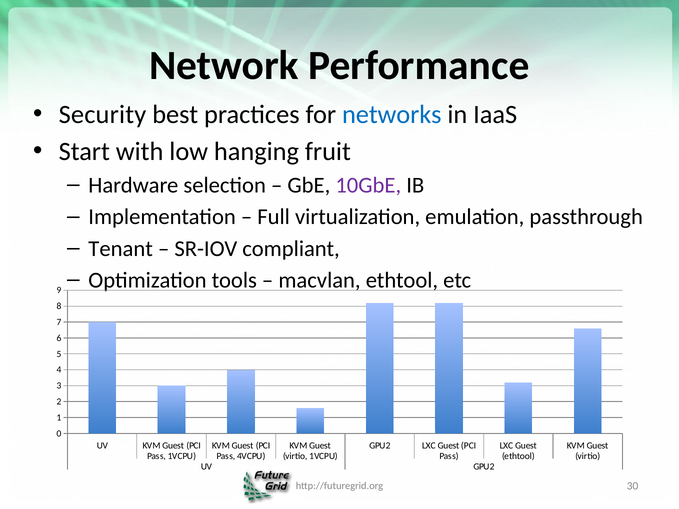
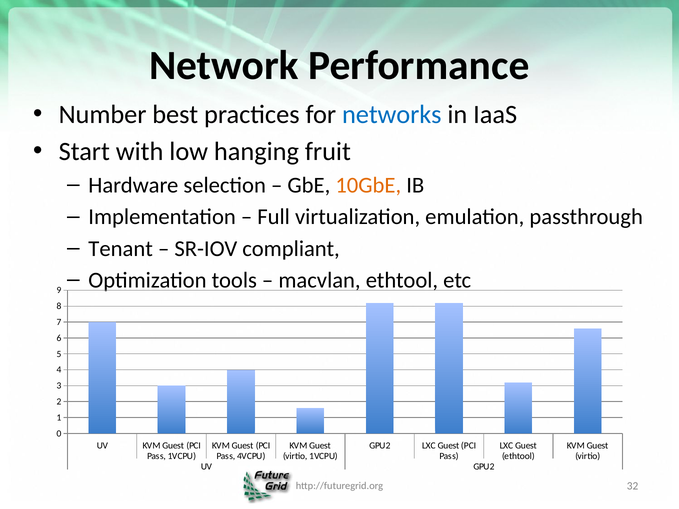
Security: Security -> Number
10GbE colour: purple -> orange
30: 30 -> 32
